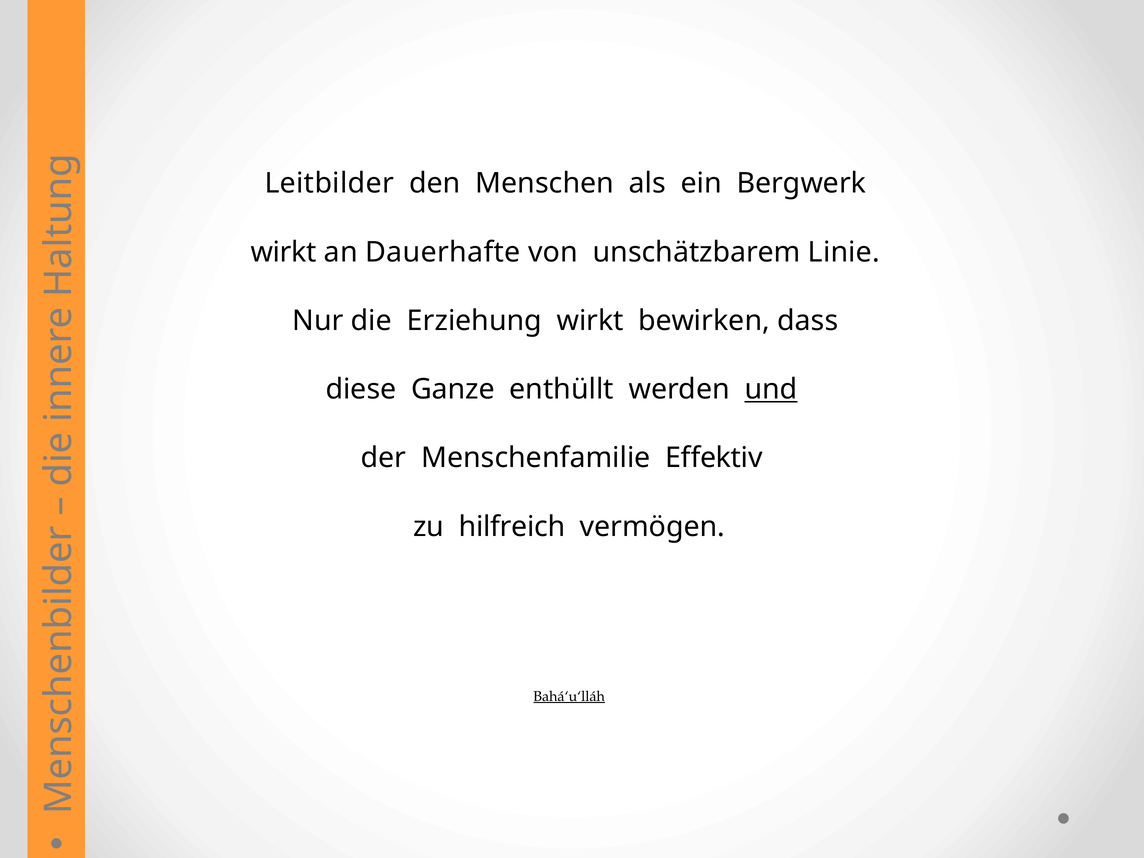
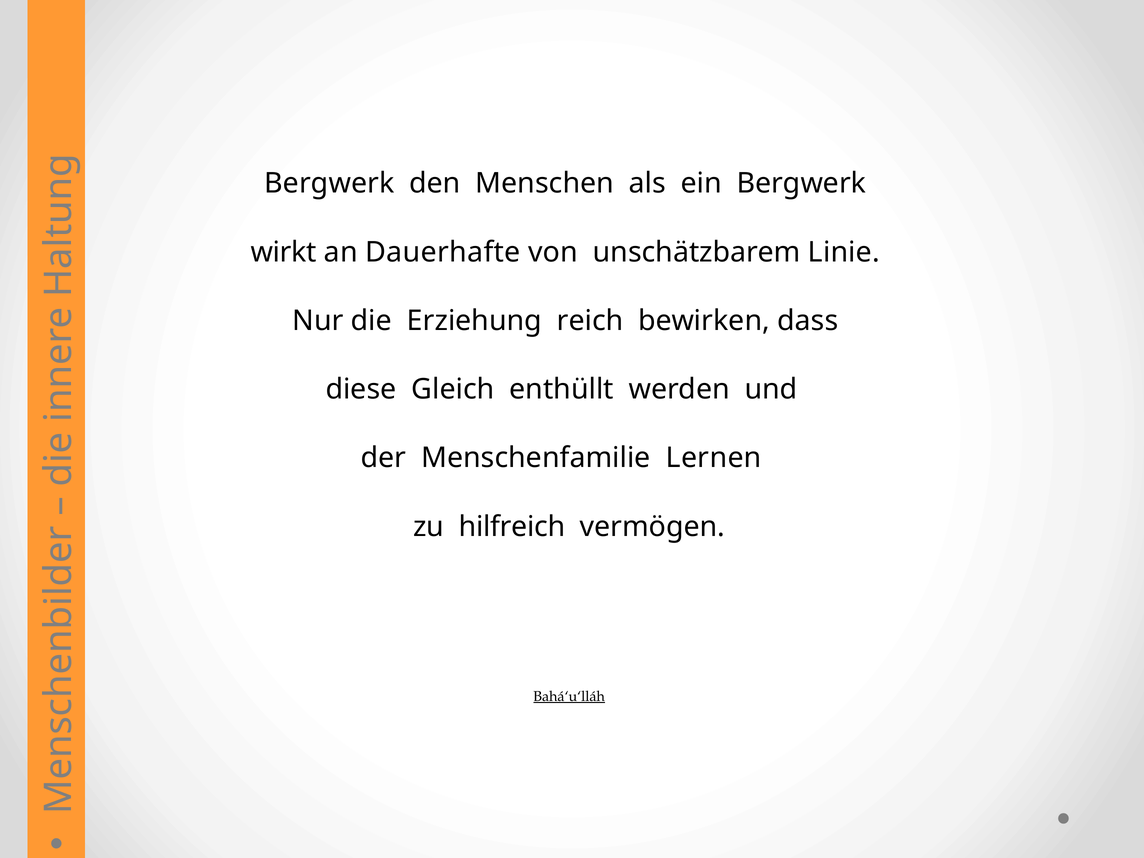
Leitbilder at (329, 183): Leitbilder -> Bergwerk
Erziehung wirkt: wirkt -> reich
Ganze: Ganze -> Gleich
und underline: present -> none
Effektiv: Effektiv -> Lernen
